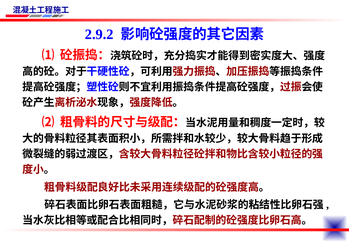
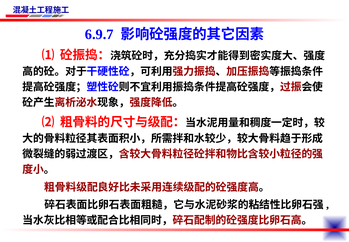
2.9.2: 2.9.2 -> 6.9.7
